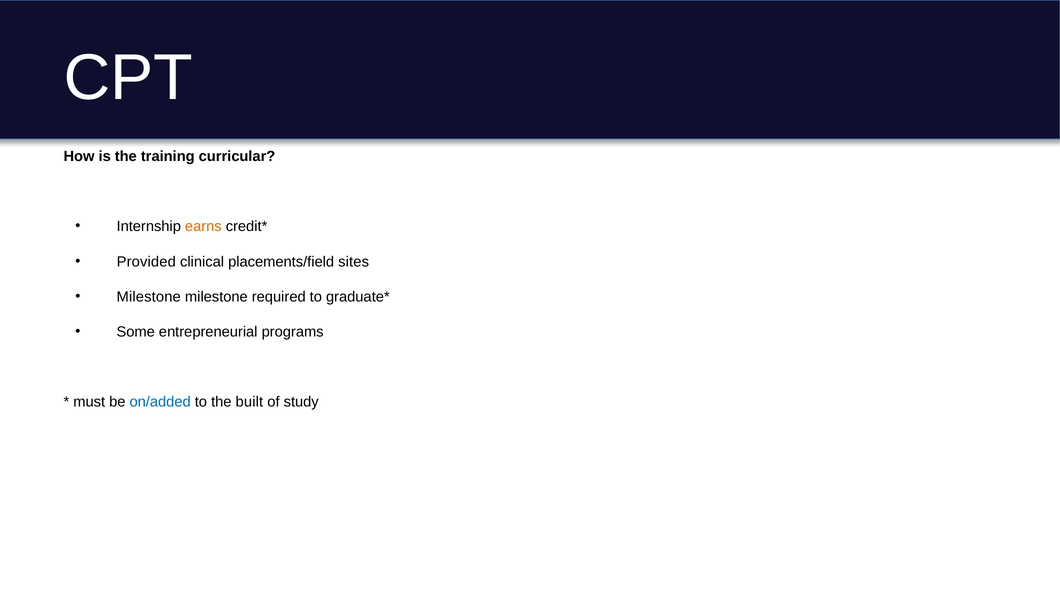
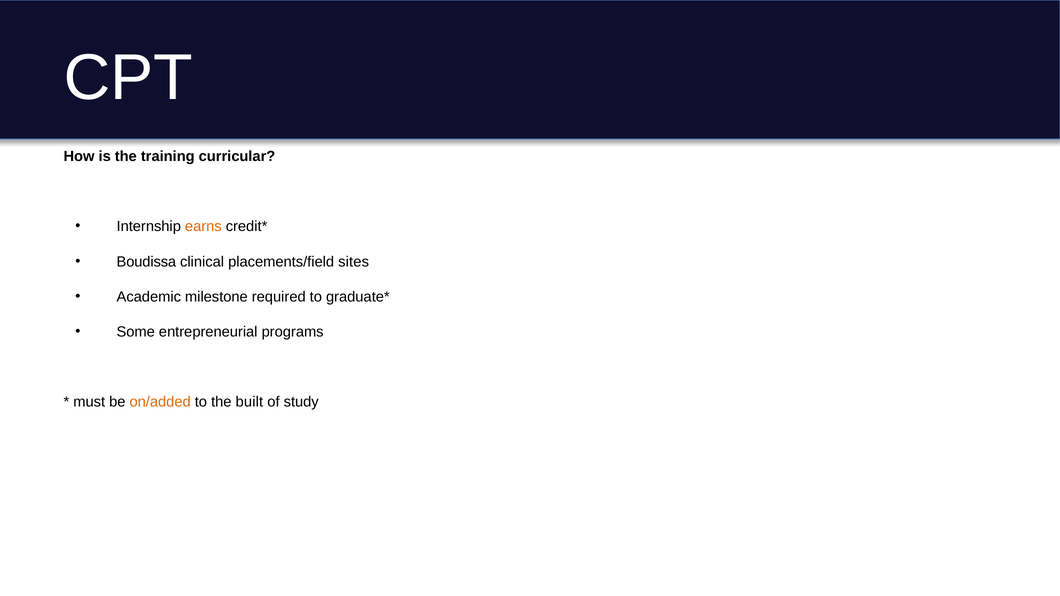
Provided: Provided -> Boudissa
Milestone at (149, 297): Milestone -> Academic
on/added colour: blue -> orange
